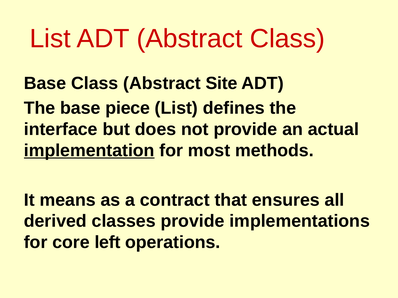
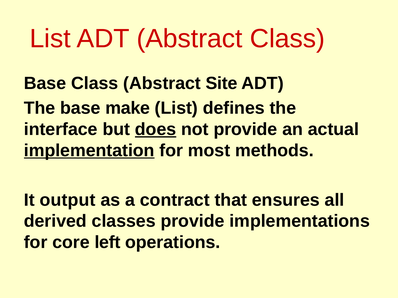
piece: piece -> make
does underline: none -> present
means: means -> output
